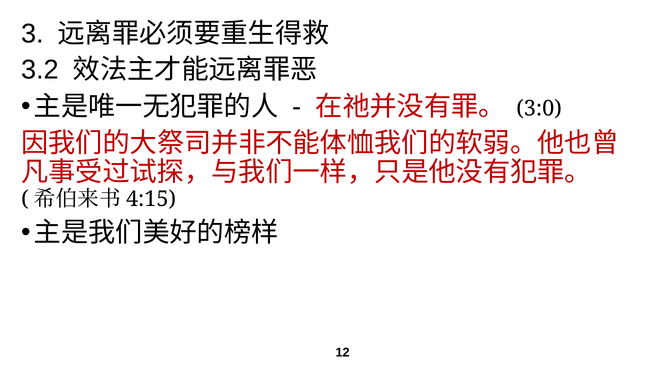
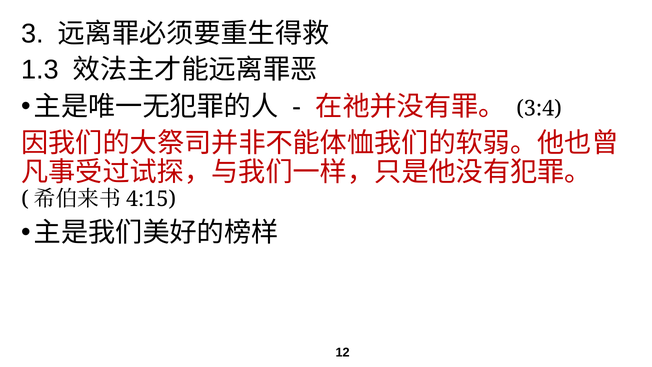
3.2: 3.2 -> 1.3
3:0: 3:0 -> 3:4
